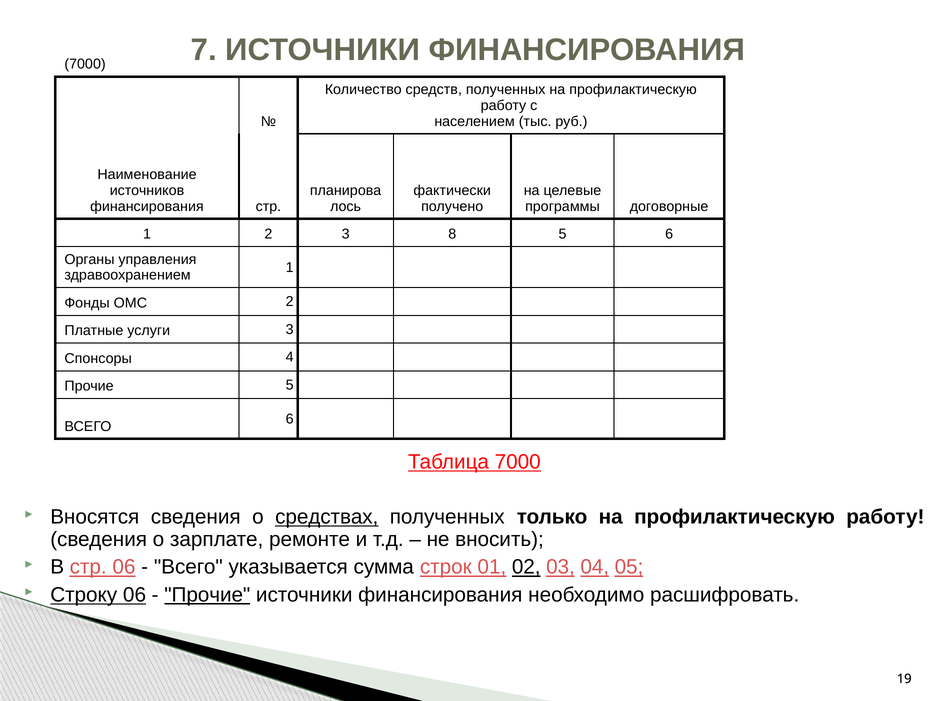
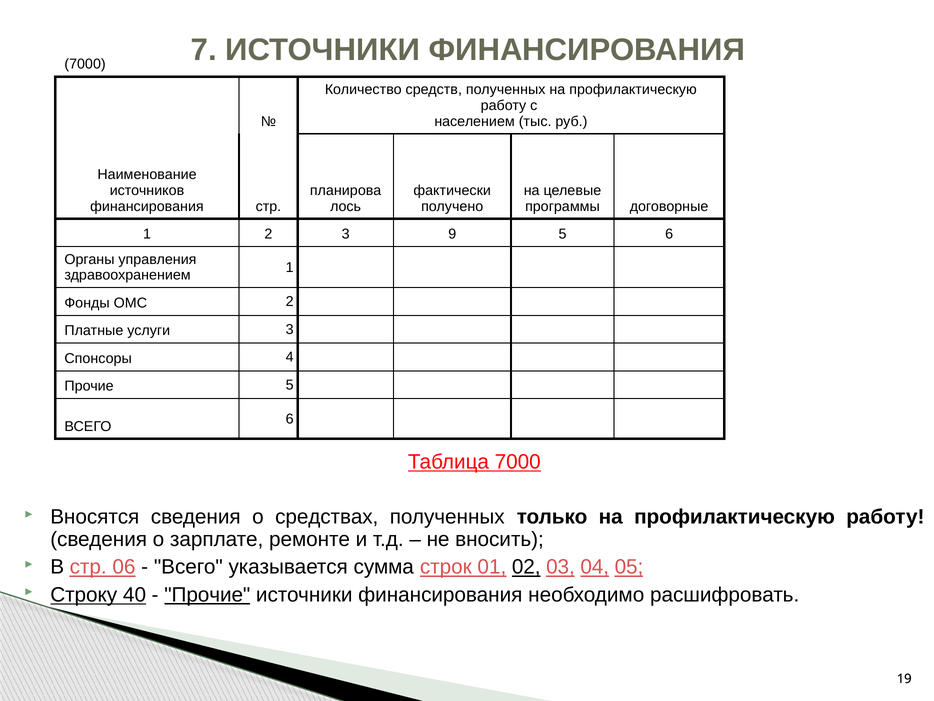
8: 8 -> 9
средствах underline: present -> none
Строку 06: 06 -> 40
